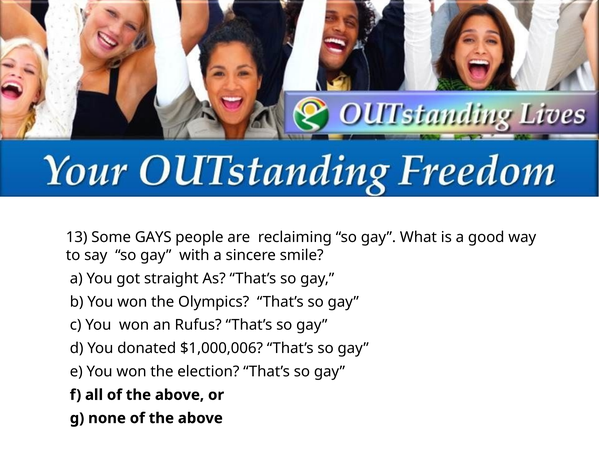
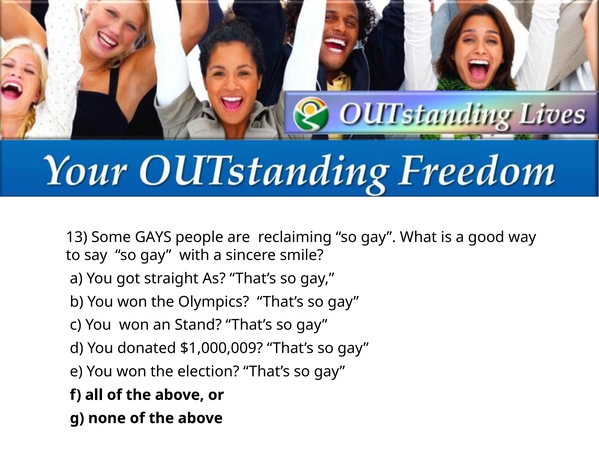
Rufus: Rufus -> Stand
$1,000,006: $1,000,006 -> $1,000,009
